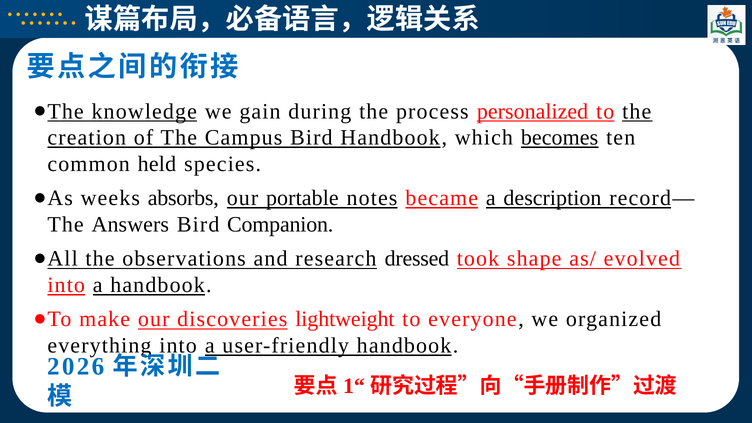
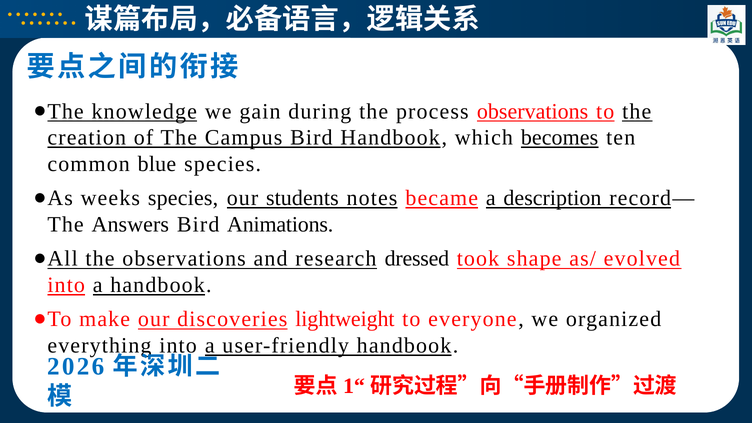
process personalized: personalized -> observations
held: held -> blue
weeks absorbs: absorbs -> species
portable: portable -> students
Companion: Companion -> Animations
